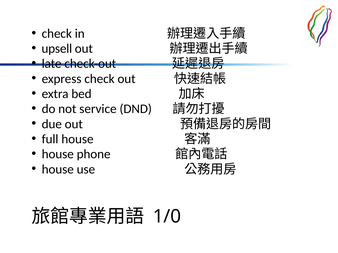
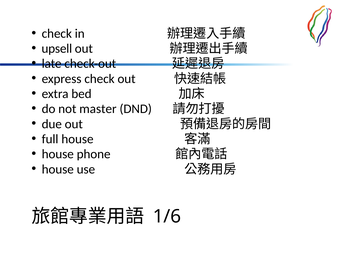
service: service -> master
1/0: 1/0 -> 1/6
